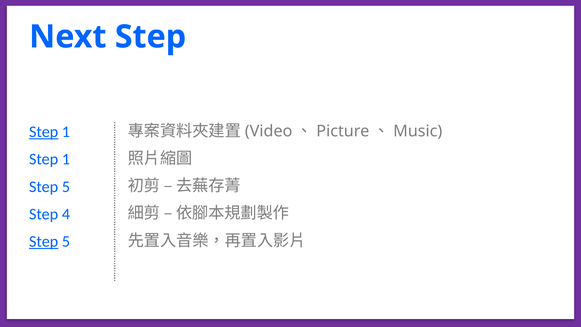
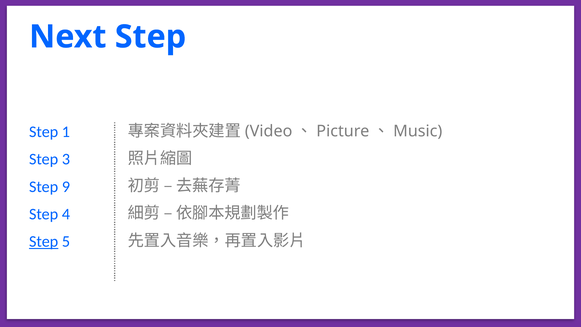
Step at (44, 132) underline: present -> none
1 at (66, 159): 1 -> 3
5 at (66, 187): 5 -> 9
